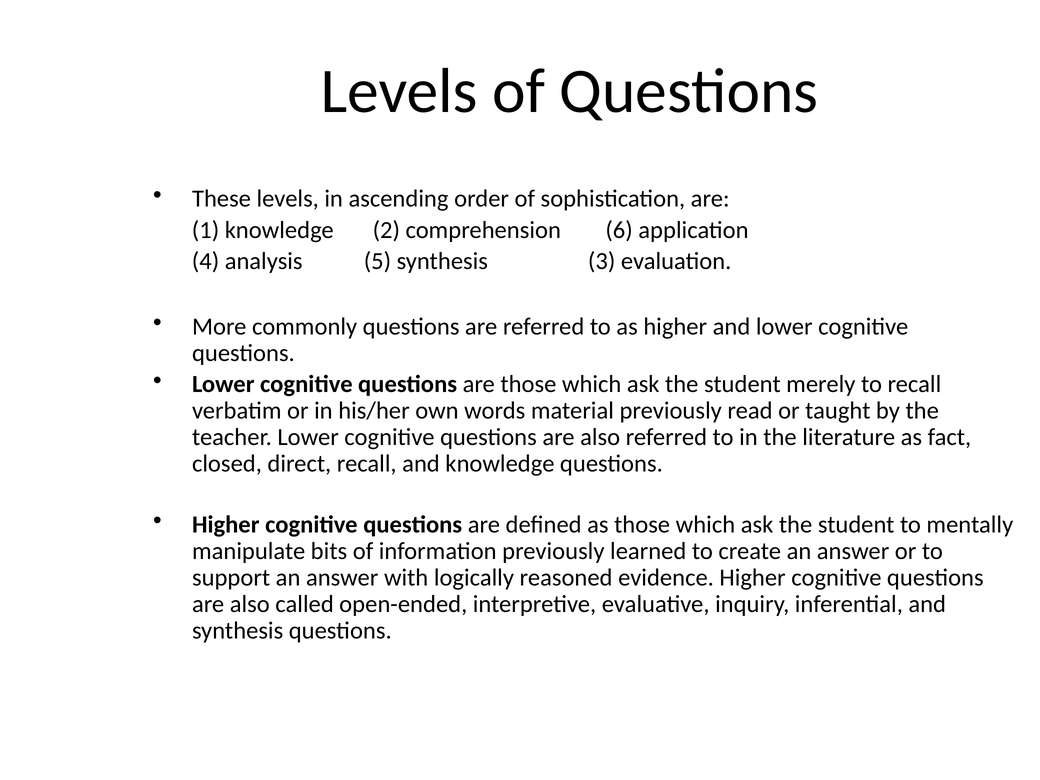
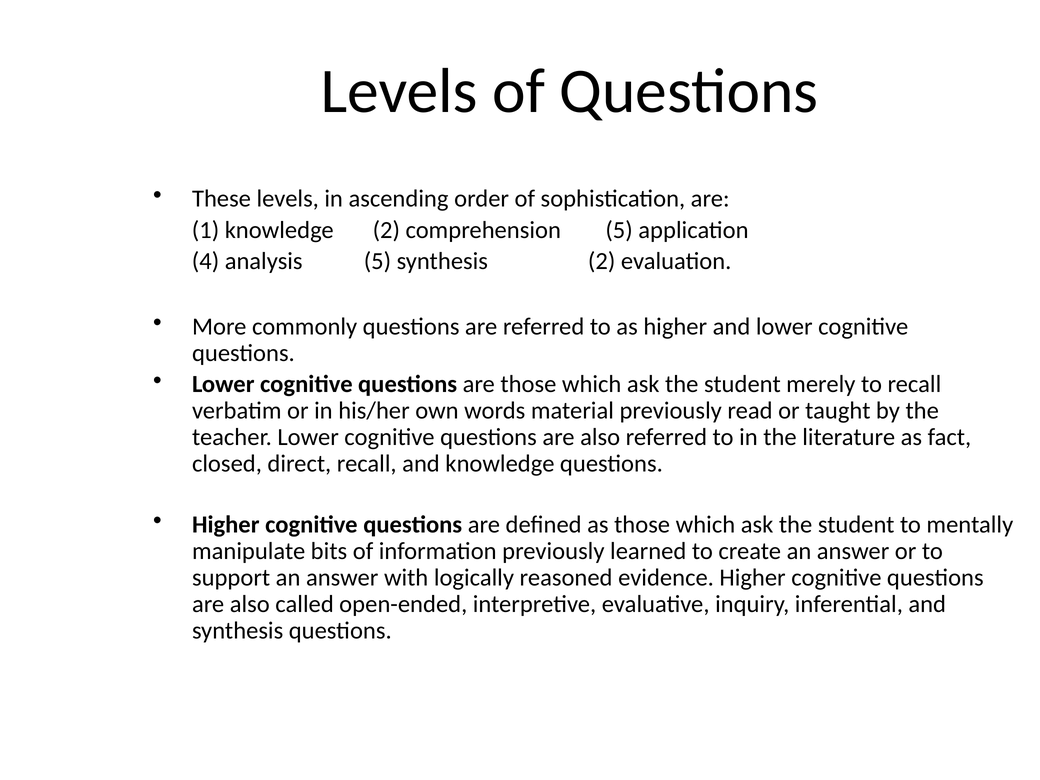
comprehension 6: 6 -> 5
synthesis 3: 3 -> 2
